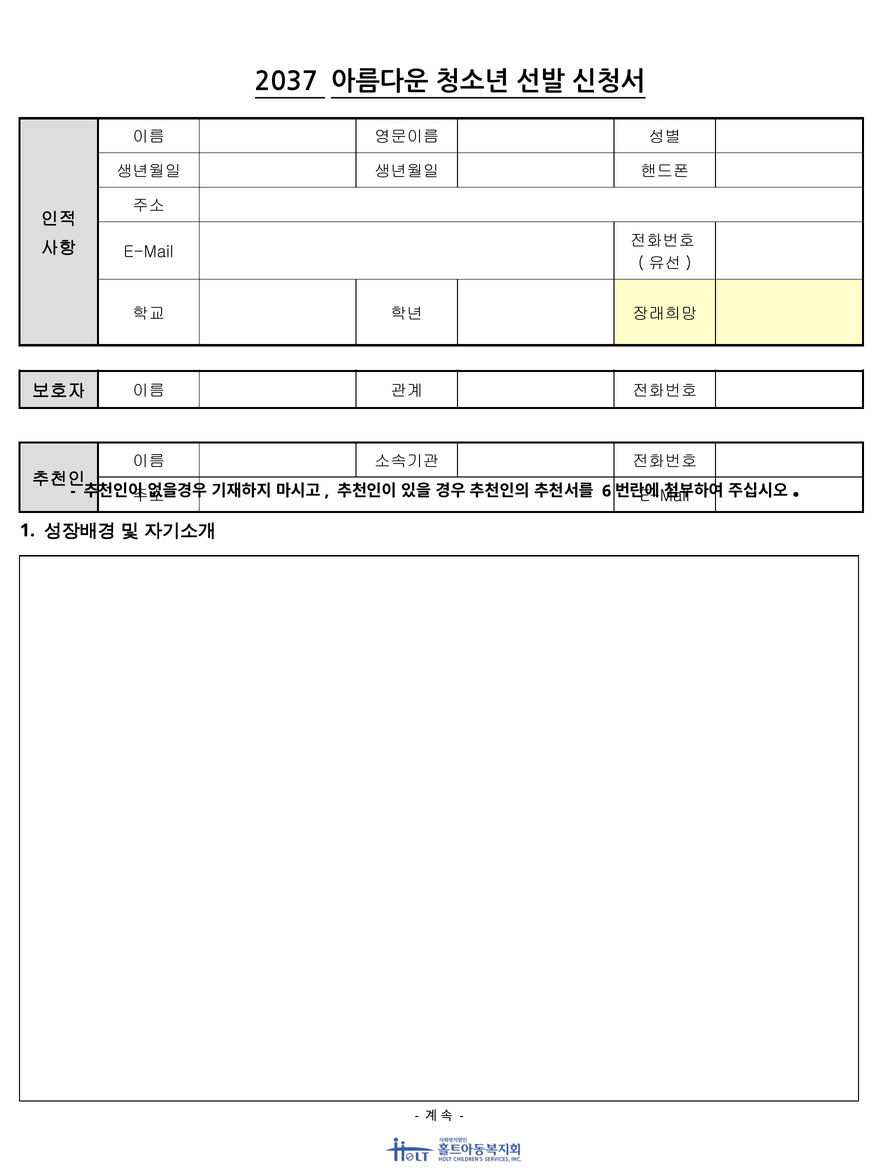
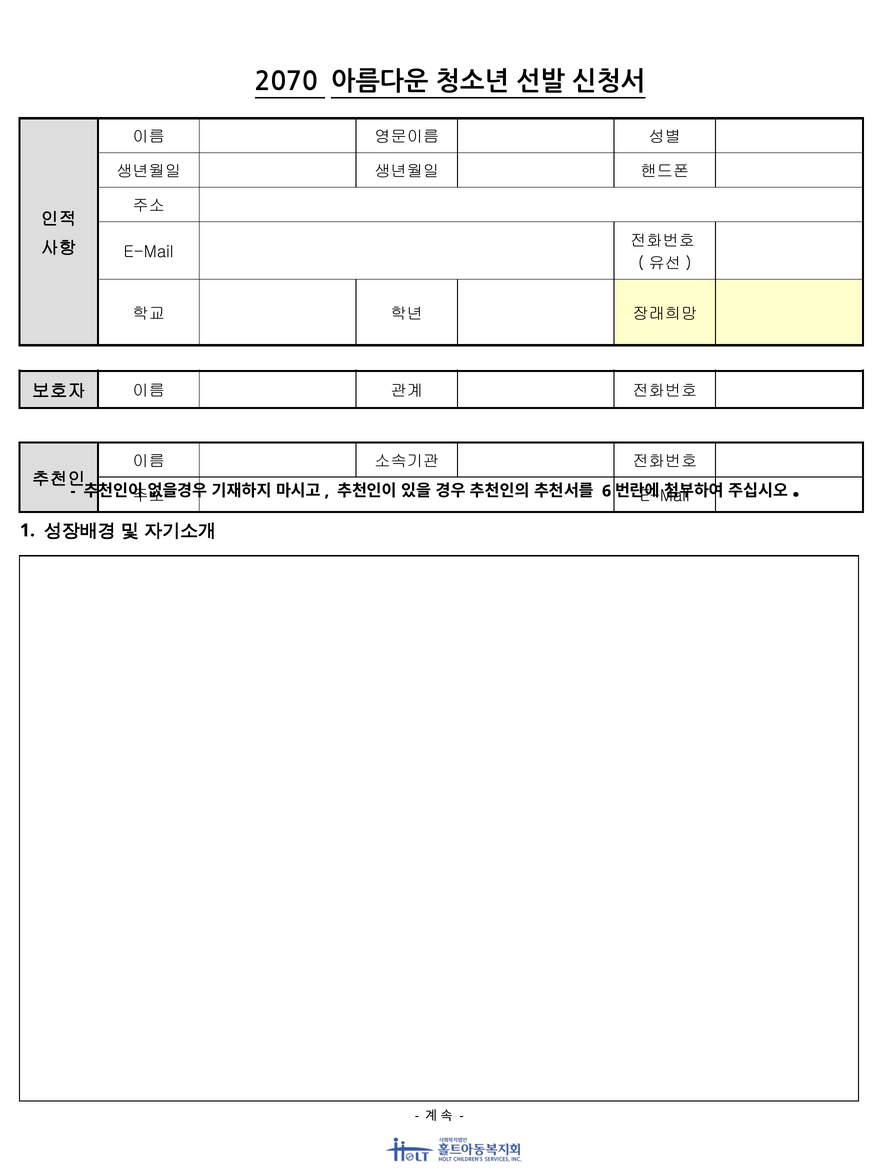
2037: 2037 -> 2070
